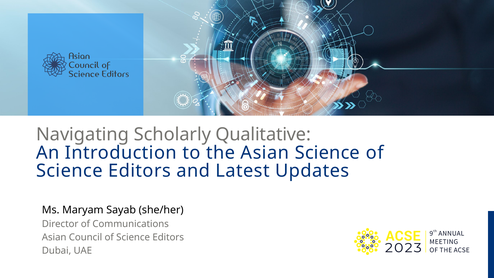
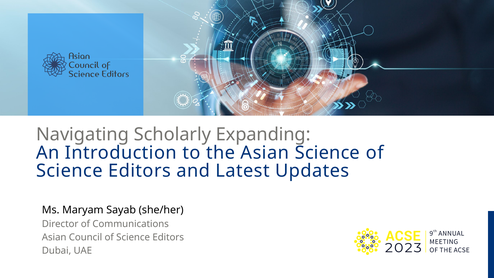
Qualitative: Qualitative -> Expanding
